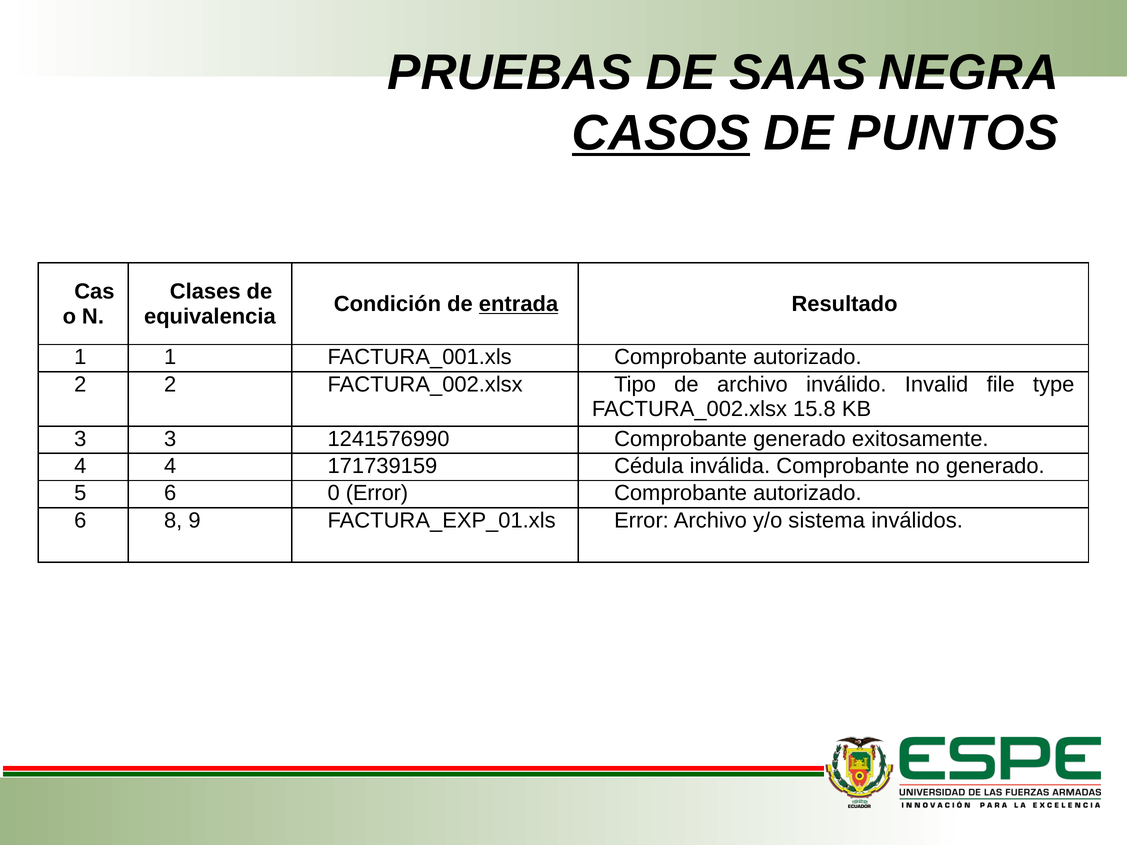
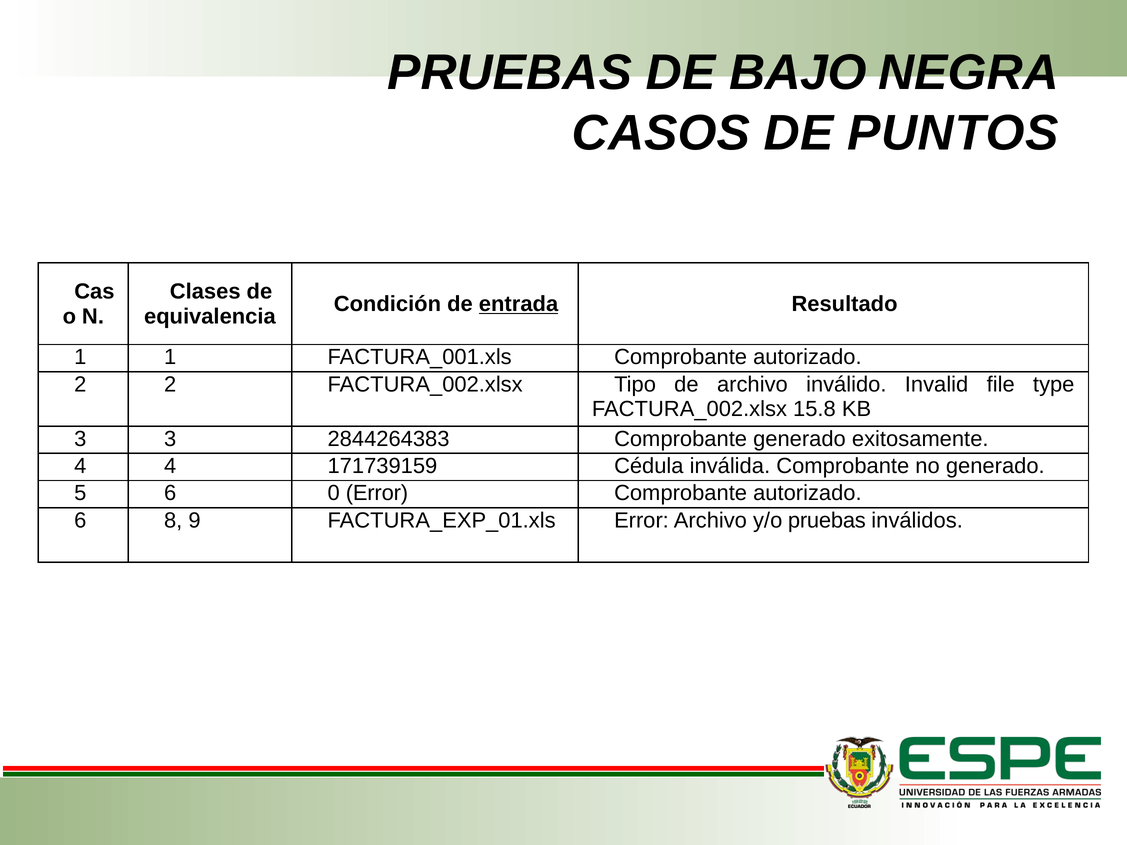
SAAS: SAAS -> BAJO
CASOS underline: present -> none
1241576990: 1241576990 -> 2844264383
y/o sistema: sistema -> pruebas
